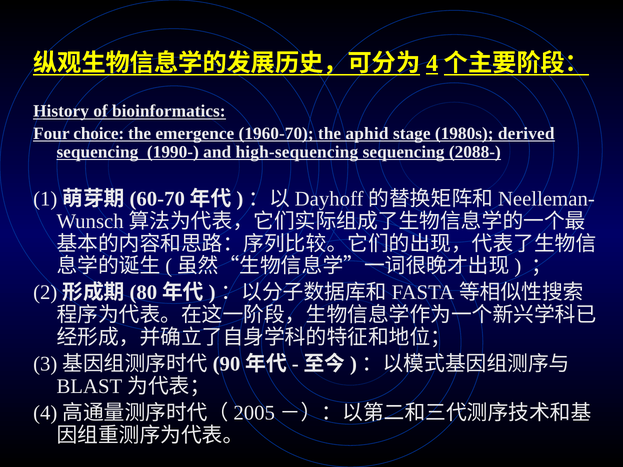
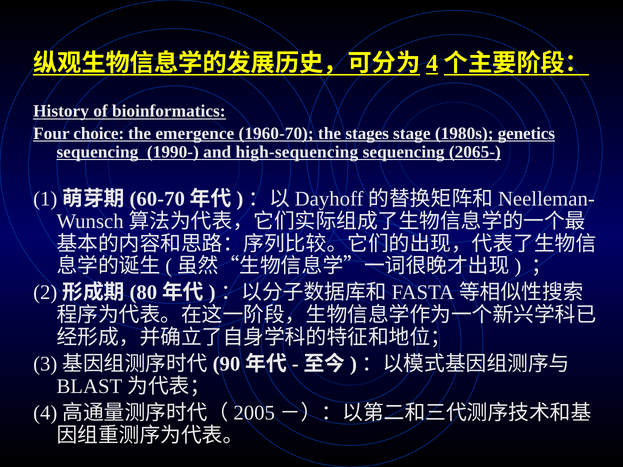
aphid: aphid -> stages
derived: derived -> genetics
2088-: 2088- -> 2065-
